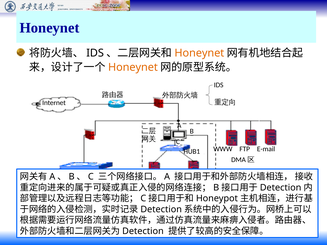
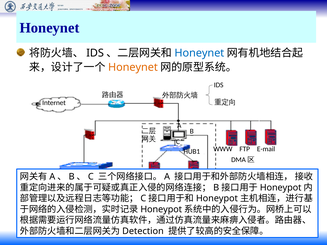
Honeynet at (199, 53) colour: orange -> blue
Detection at (281, 188): Detection -> Honeypot
Detection at (161, 210): Detection -> Honeypot
